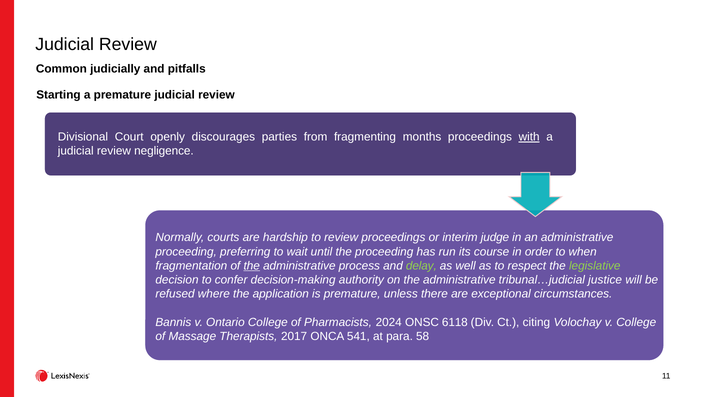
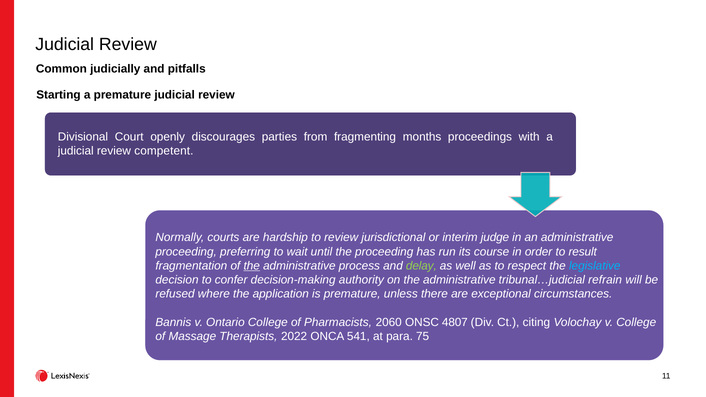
with underline: present -> none
negligence: negligence -> competent
review proceedings: proceedings -> jurisdictional
when: when -> result
legislative colour: light green -> light blue
justice: justice -> refrain
2024: 2024 -> 2060
6118: 6118 -> 4807
2017: 2017 -> 2022
58: 58 -> 75
